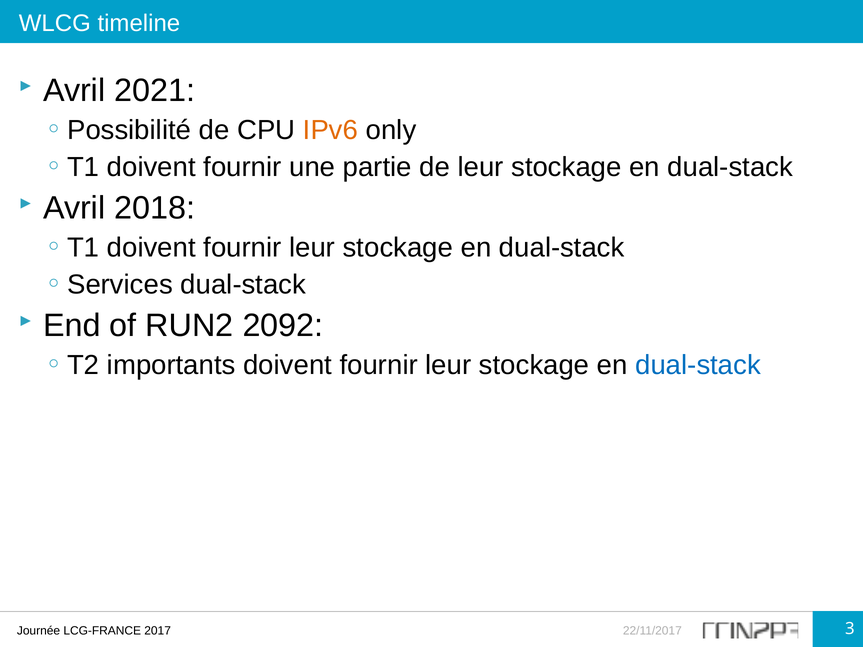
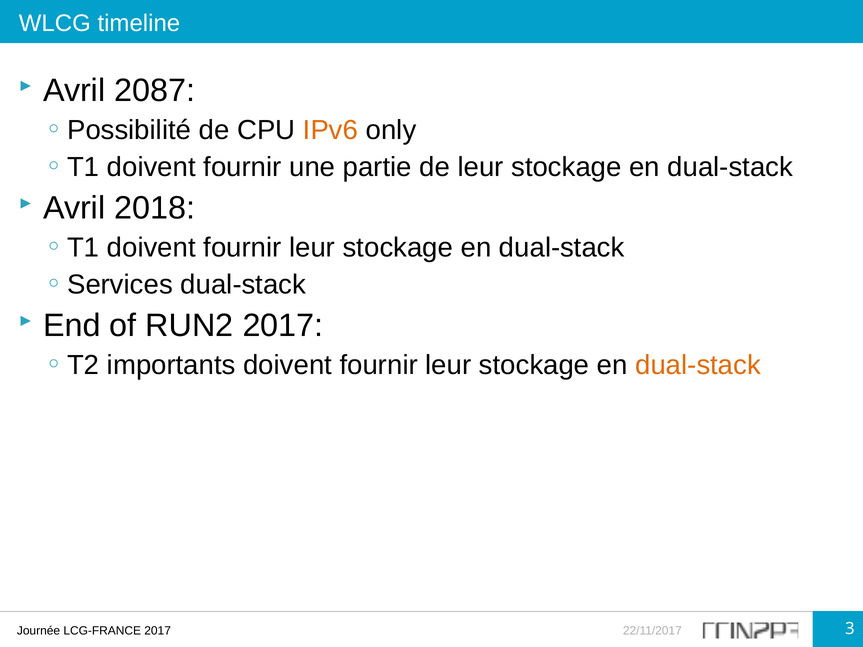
2021: 2021 -> 2087
RUN2 2092: 2092 -> 2017
dual-stack at (698, 365) colour: blue -> orange
